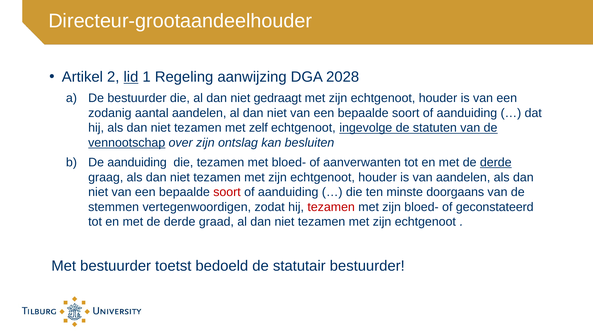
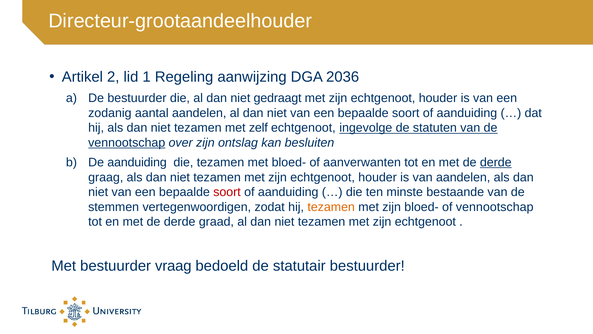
lid underline: present -> none
2028: 2028 -> 2036
doorgaans: doorgaans -> bestaande
tezamen at (331, 207) colour: red -> orange
of geconstateerd: geconstateerd -> vennootschap
toetst: toetst -> vraag
